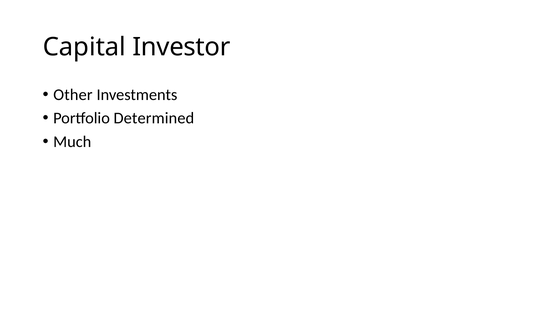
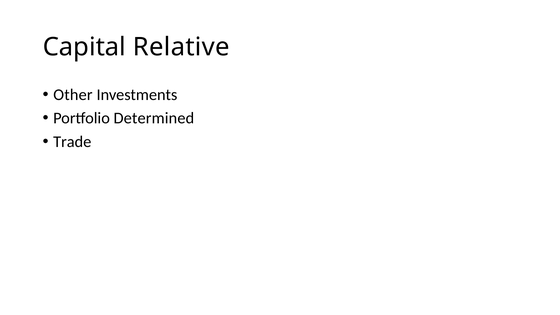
Investor: Investor -> Relative
Much: Much -> Trade
